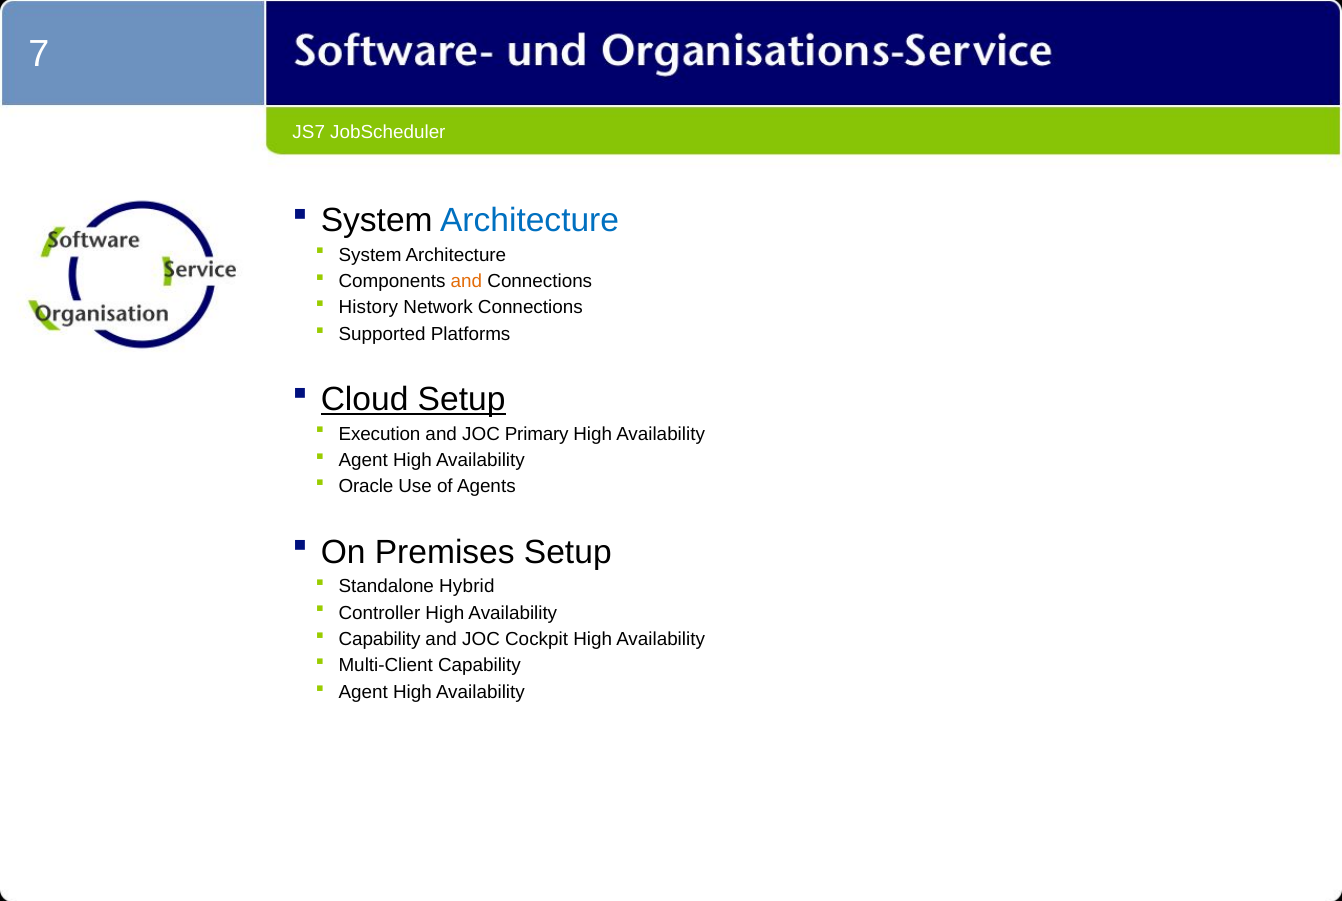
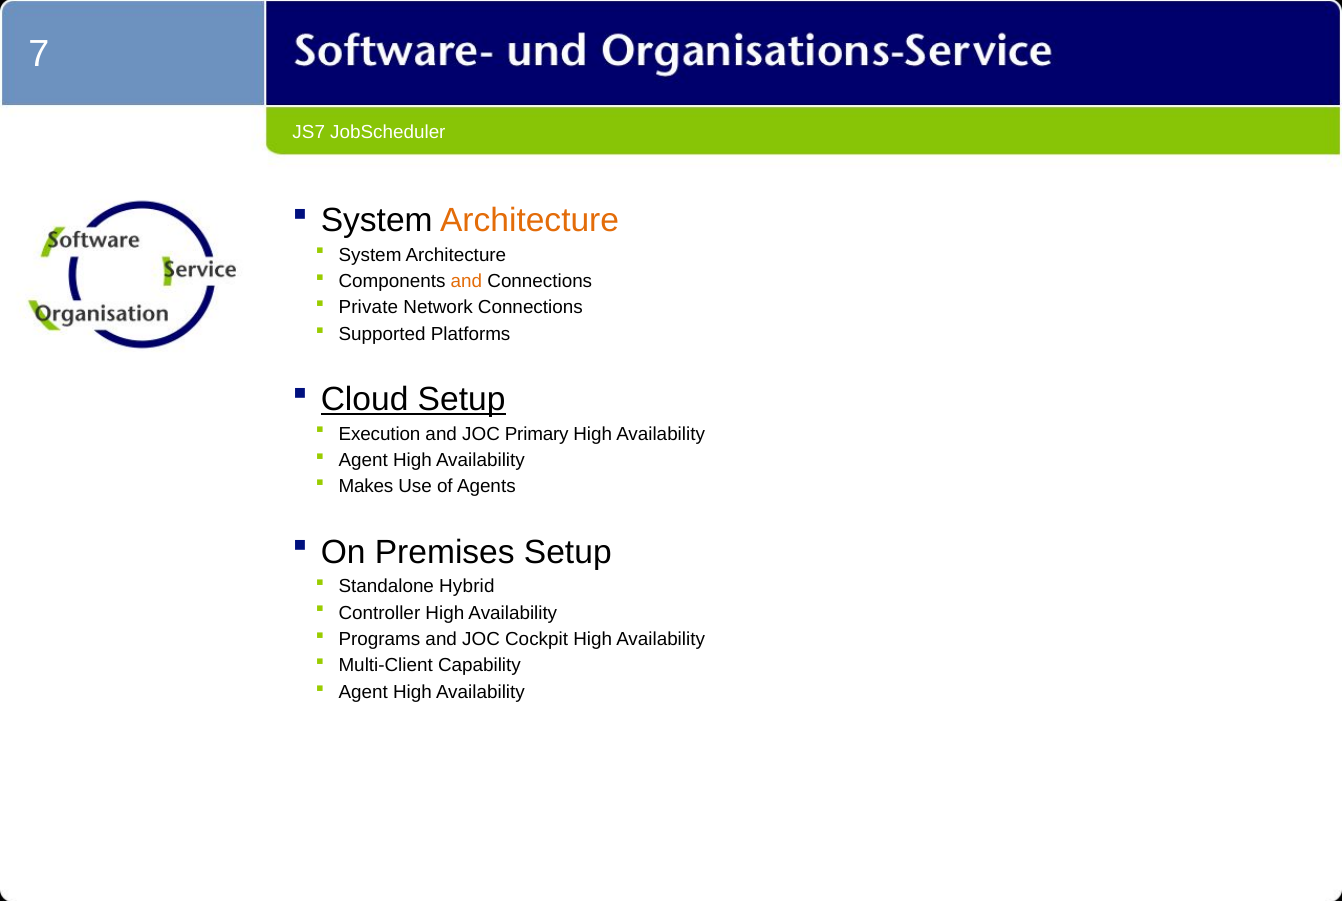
Architecture at (530, 221) colour: blue -> orange
History: History -> Private
Oracle: Oracle -> Makes
Capability at (380, 639): Capability -> Programs
